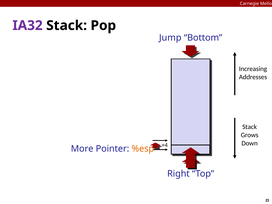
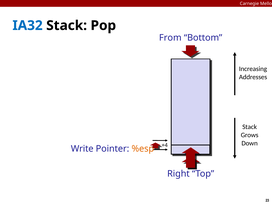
IA32 colour: purple -> blue
Jump: Jump -> From
More: More -> Write
